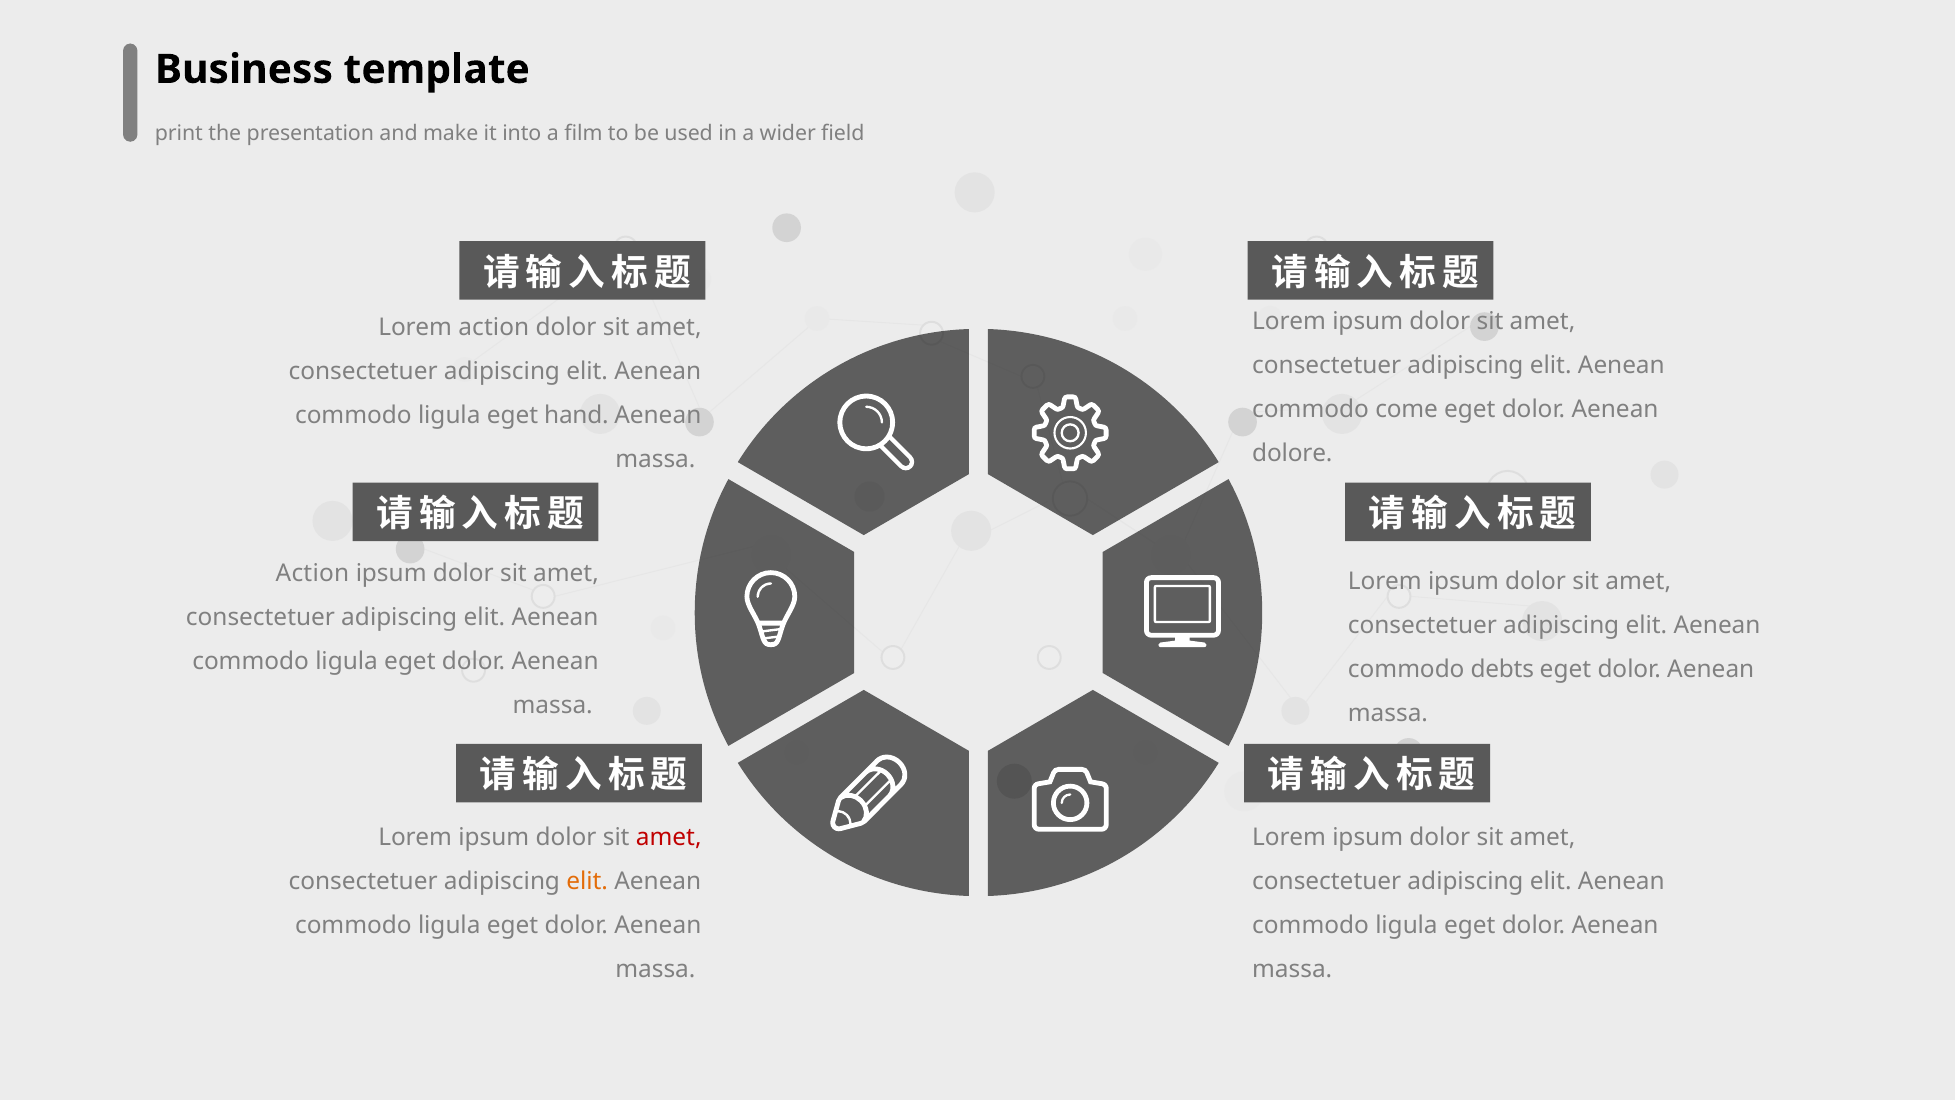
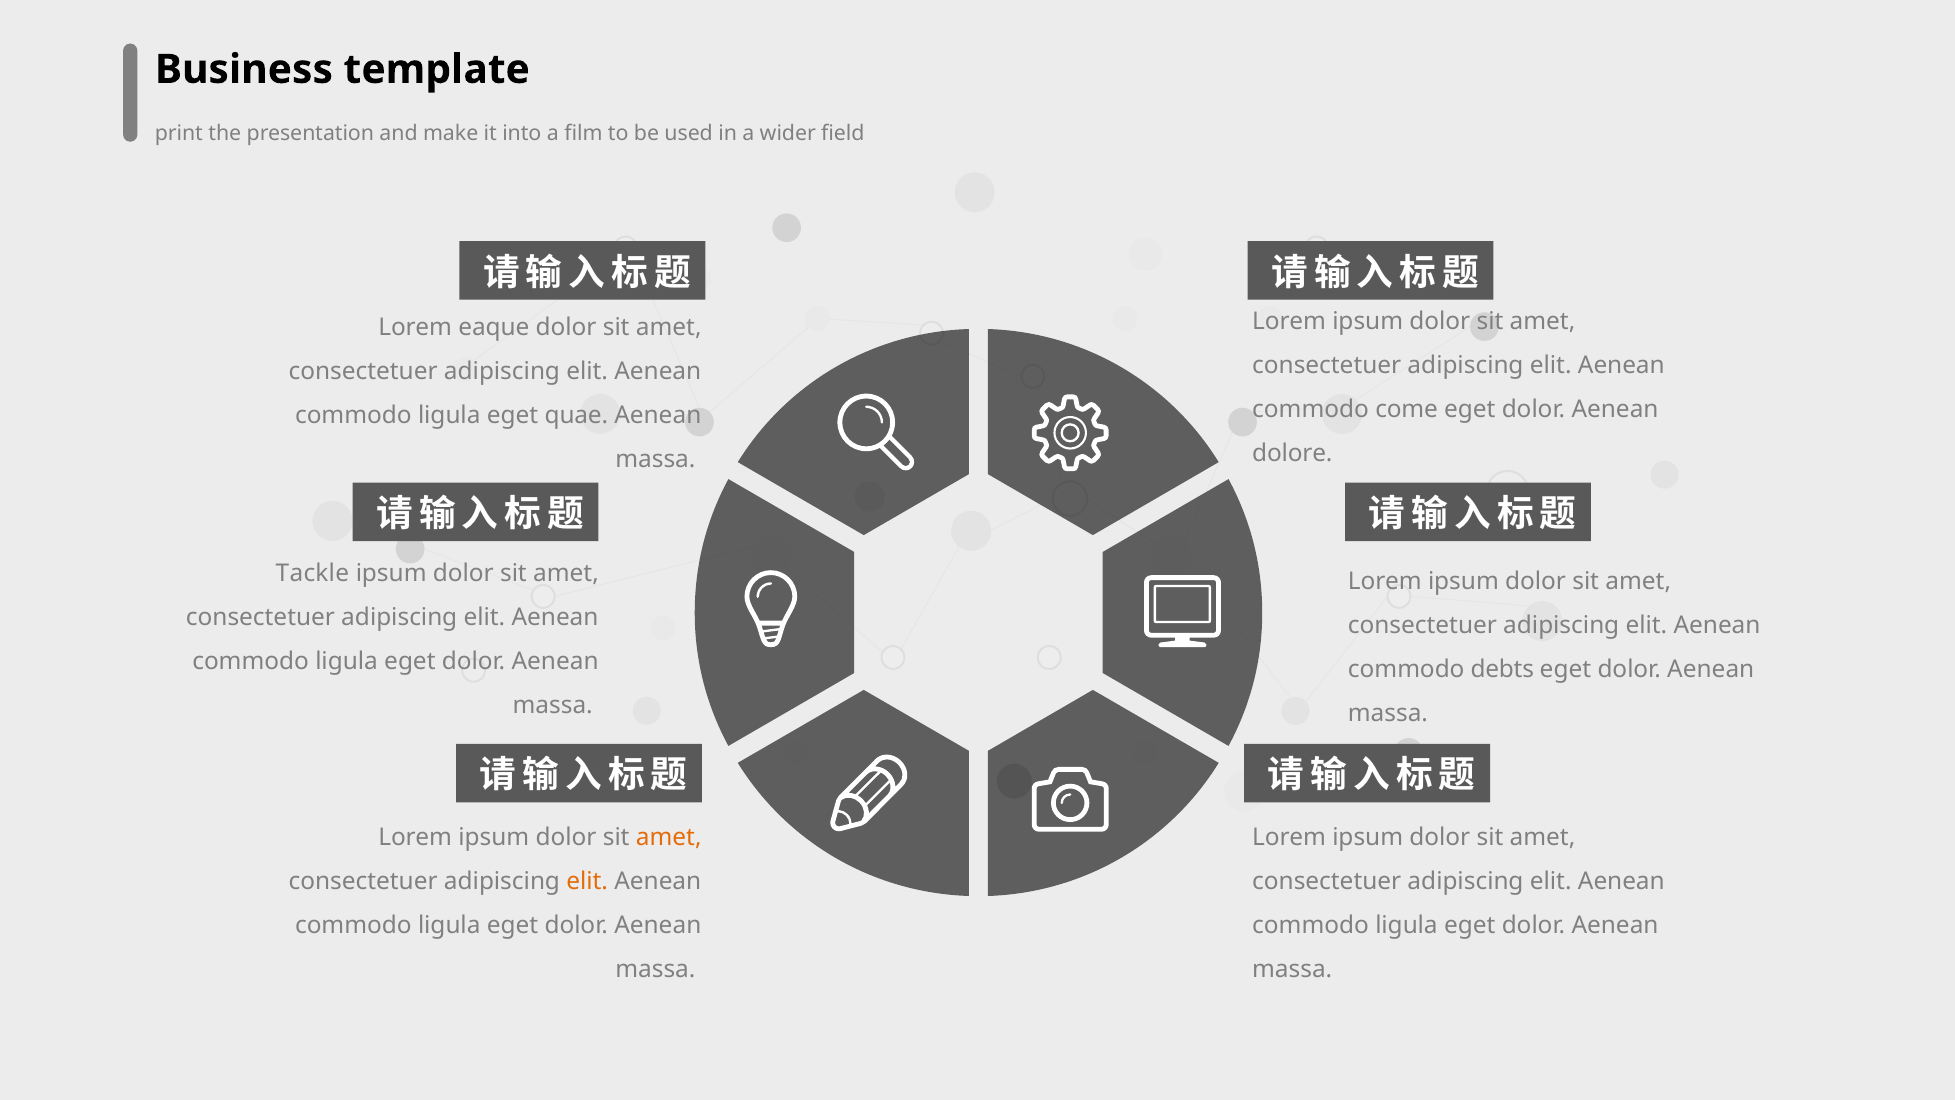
Lorem action: action -> eaque
hand: hand -> quae
Action at (312, 573): Action -> Tackle
amet at (669, 837) colour: red -> orange
